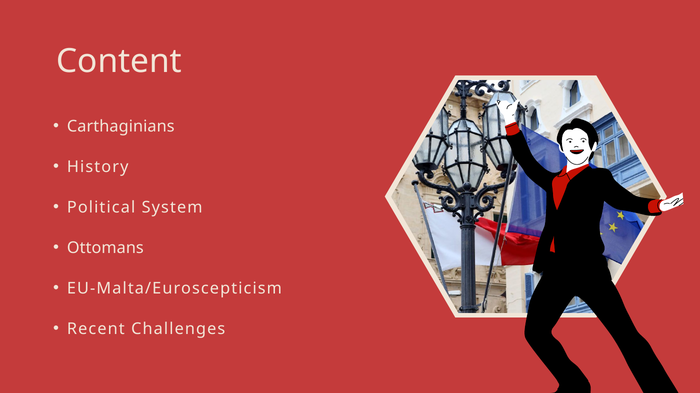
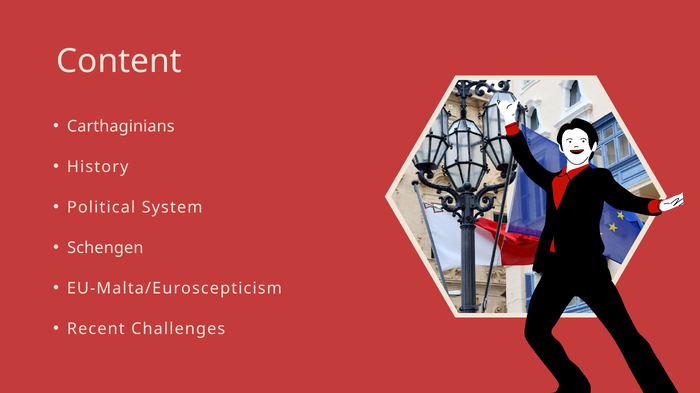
Ottomans: Ottomans -> Schengen
